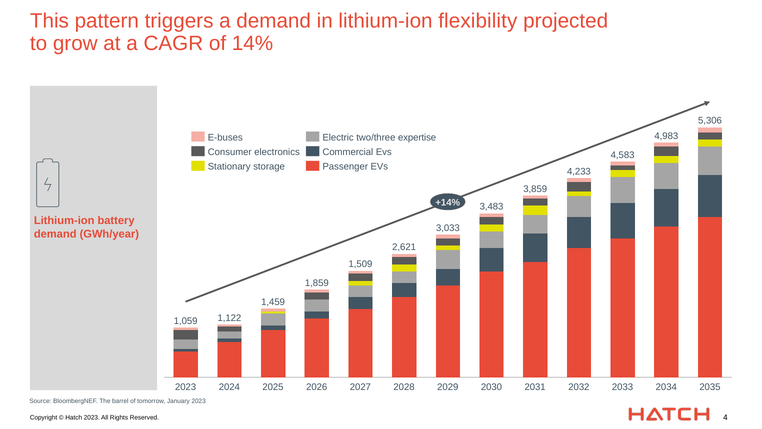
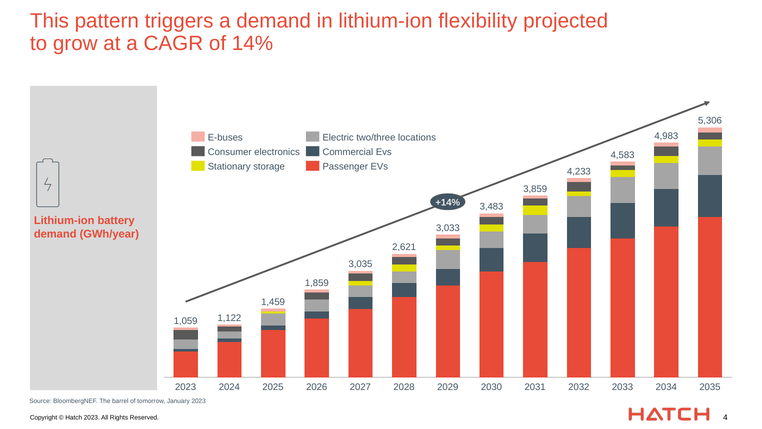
expertise: expertise -> locations
1,509: 1,509 -> 3,035
